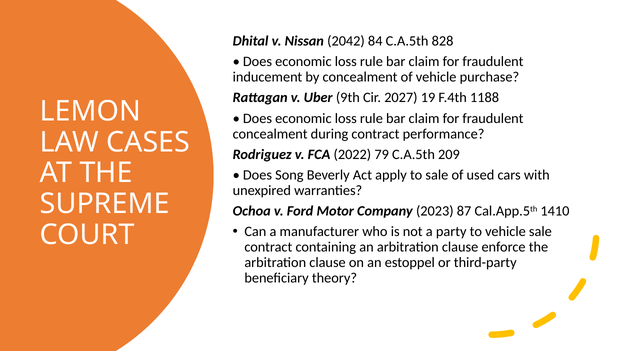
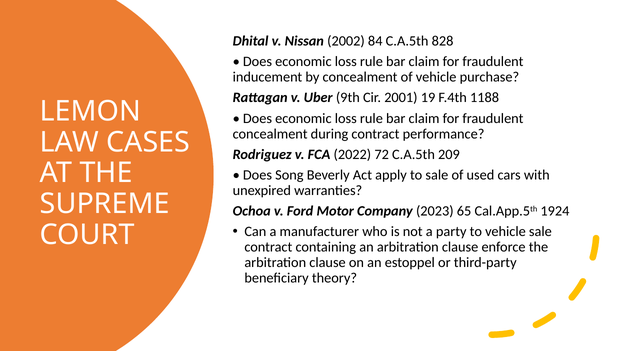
2042: 2042 -> 2002
2027: 2027 -> 2001
79: 79 -> 72
87: 87 -> 65
1410: 1410 -> 1924
